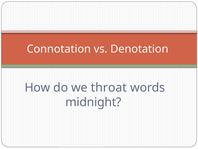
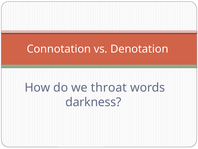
midnight: midnight -> darkness
